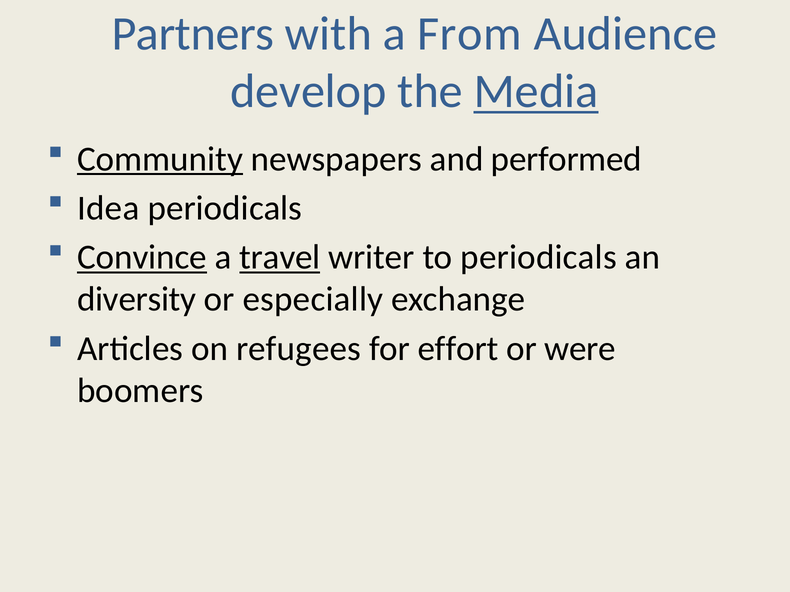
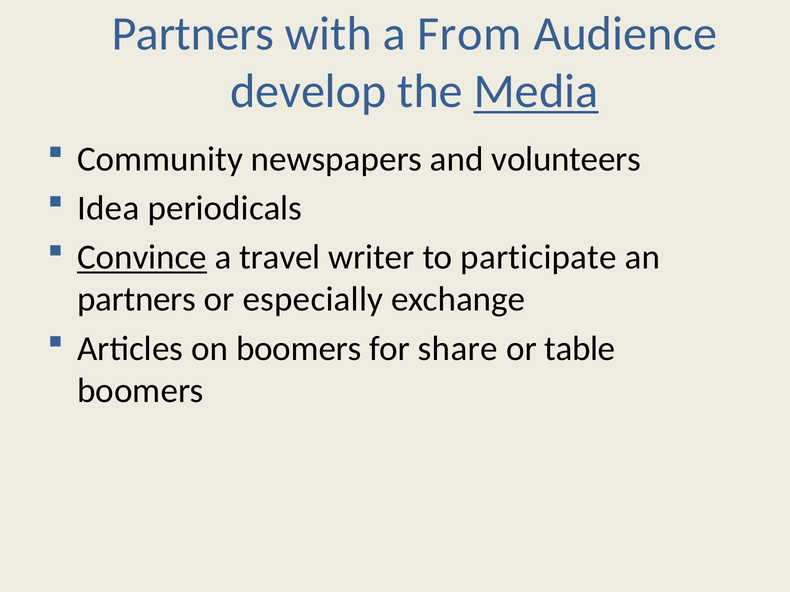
Community underline: present -> none
performed: performed -> volunteers
travel underline: present -> none
to periodicals: periodicals -> participate
diversity at (137, 300): diversity -> partners
on refugees: refugees -> boomers
effort: effort -> share
were: were -> table
